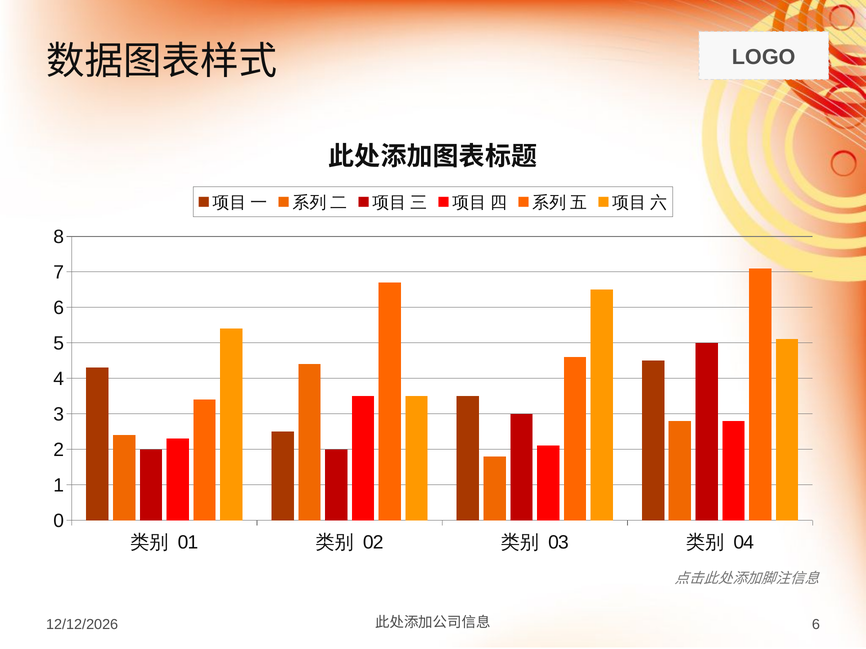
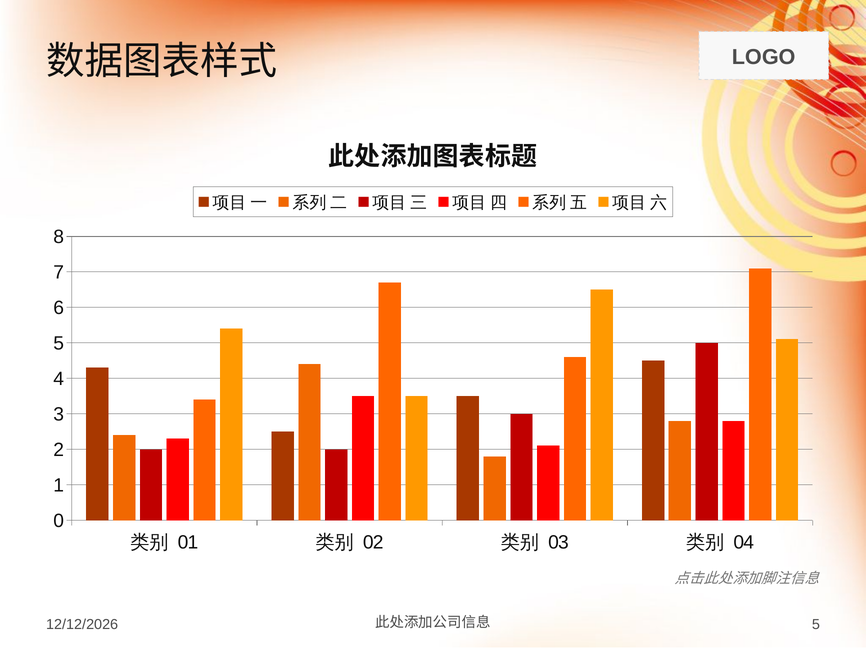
6 at (816, 625): 6 -> 5
